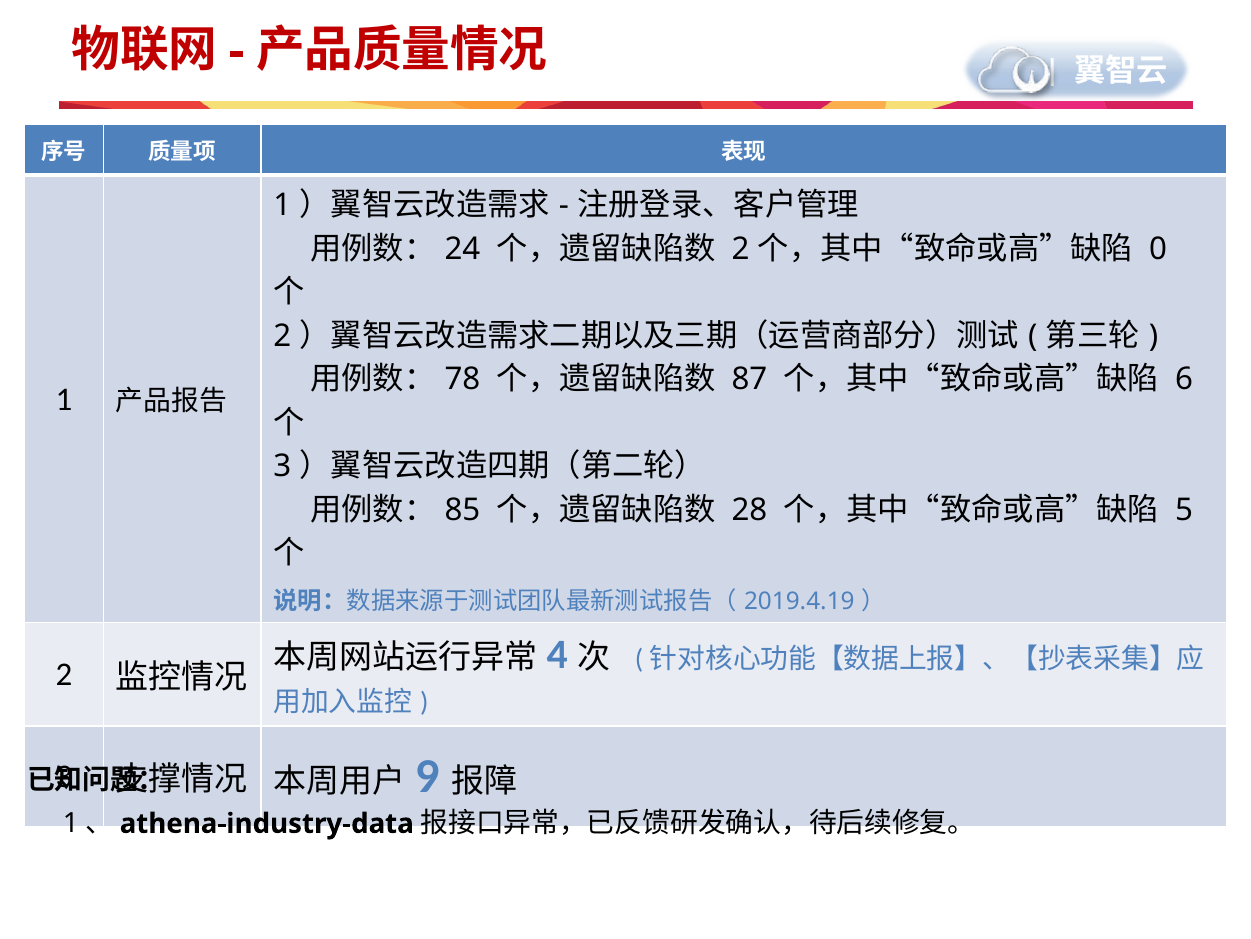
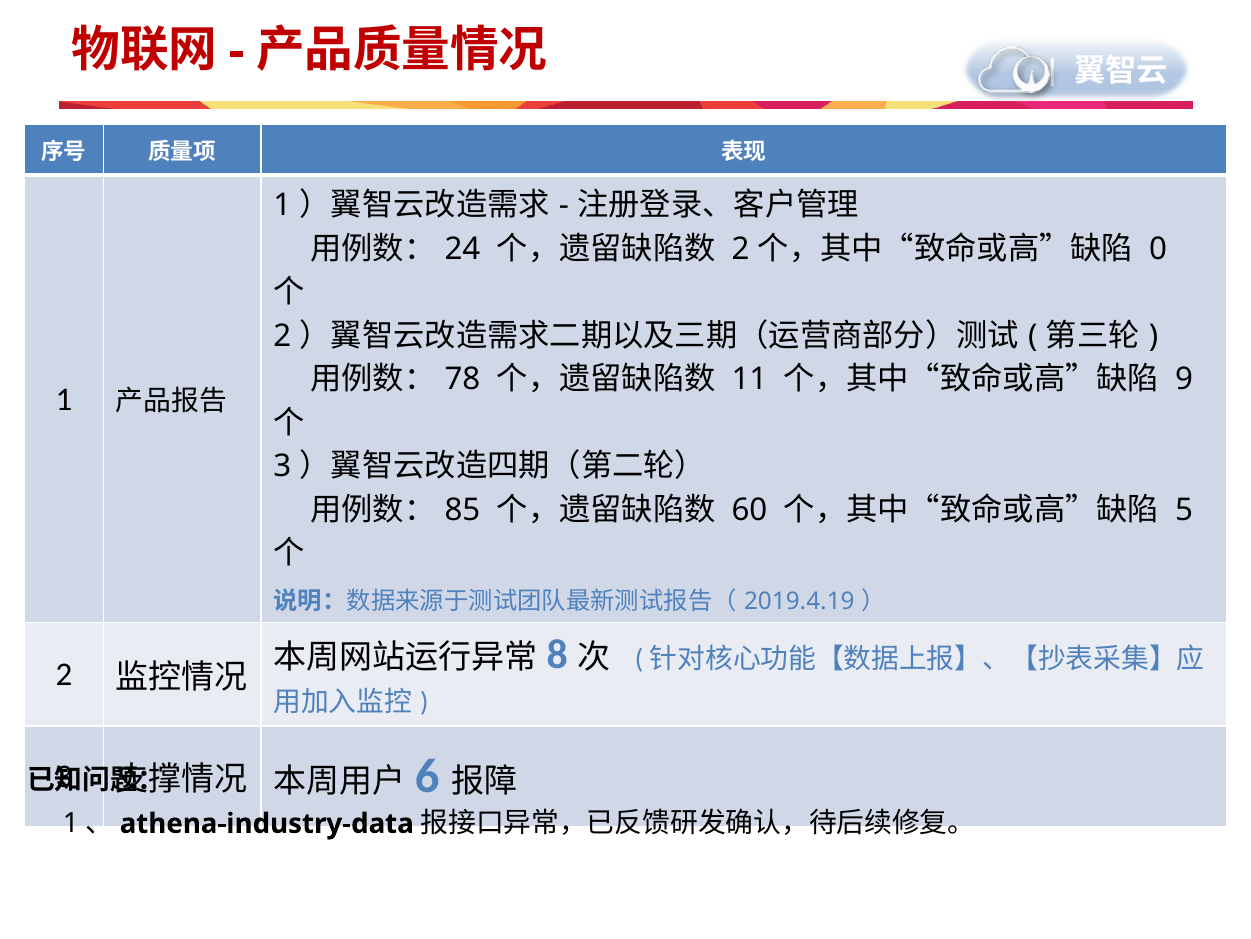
87: 87 -> 11
6: 6 -> 9
28: 28 -> 60
4: 4 -> 8
9: 9 -> 6
